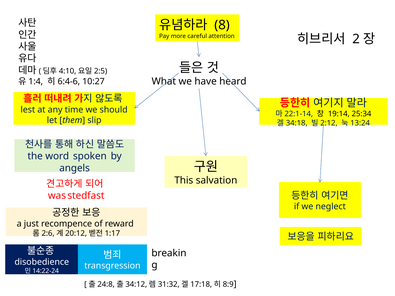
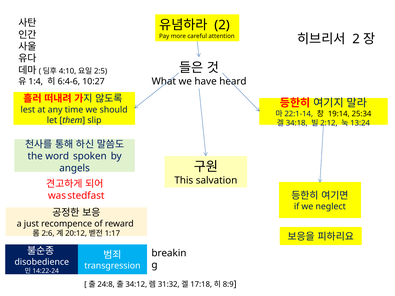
8 at (222, 25): 8 -> 2
